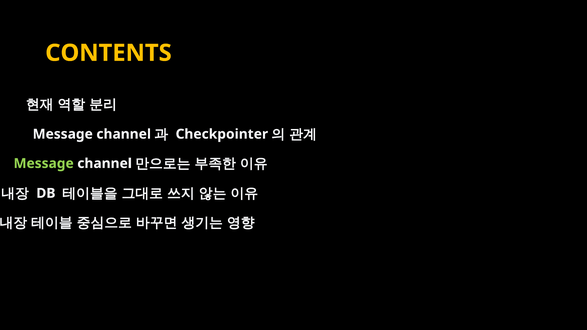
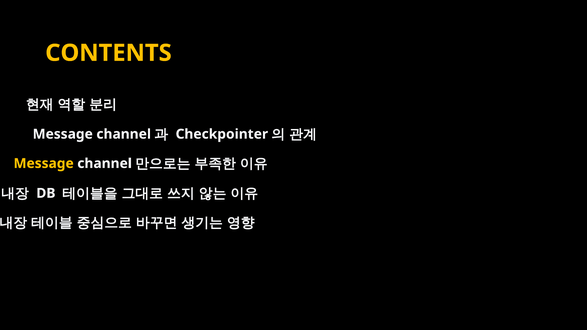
Message at (44, 164) colour: light green -> yellow
